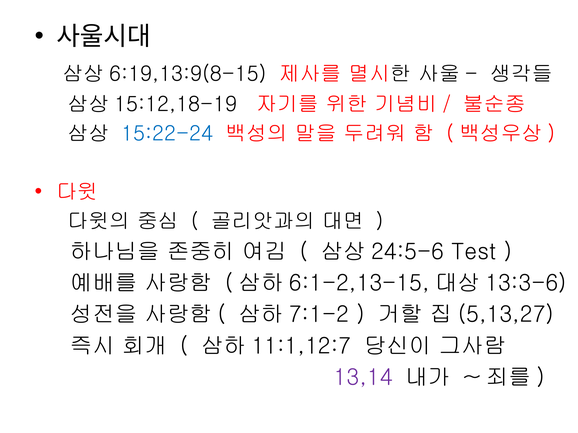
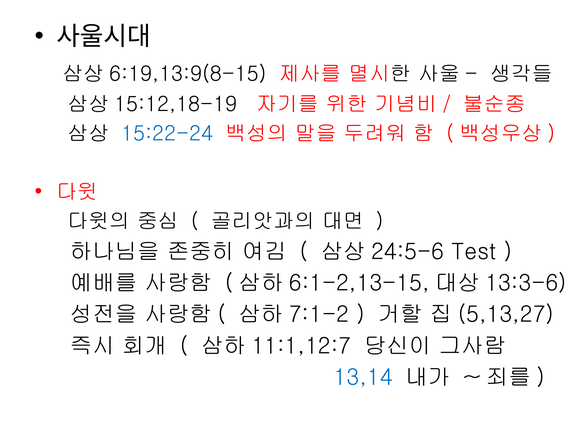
13,14 colour: purple -> blue
